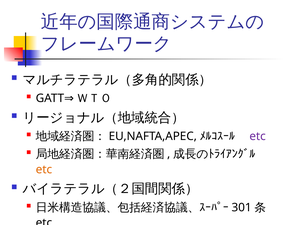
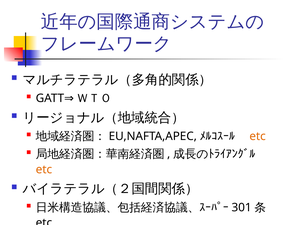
etc at (258, 137) colour: purple -> orange
